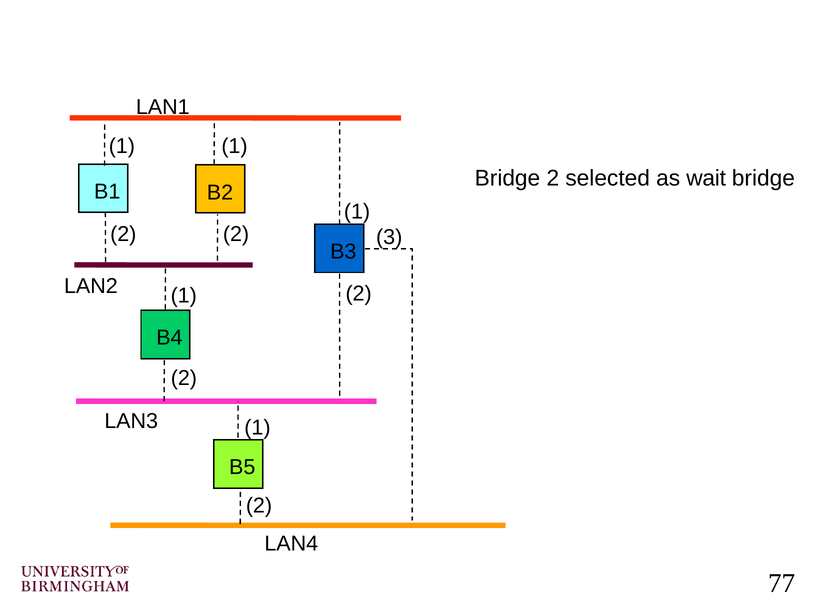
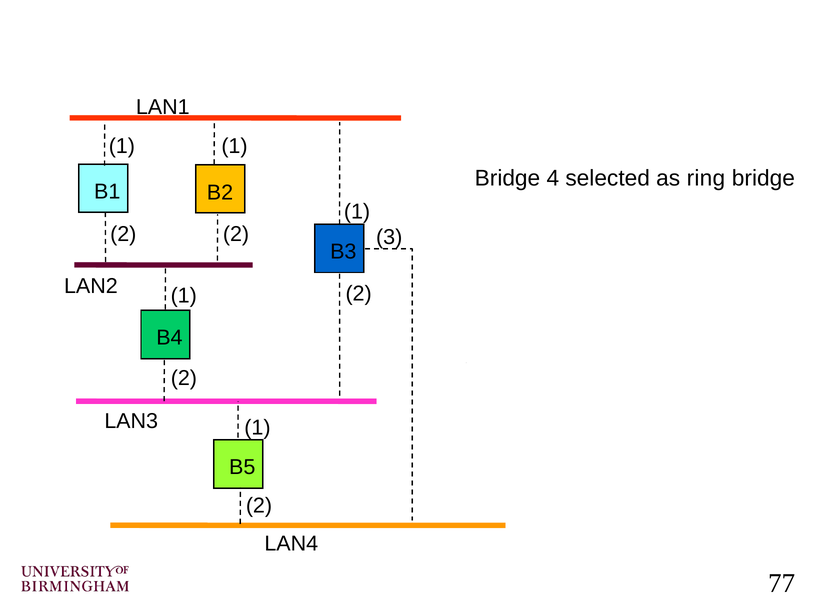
Bridge 2: 2 -> 4
wait: wait -> ring
